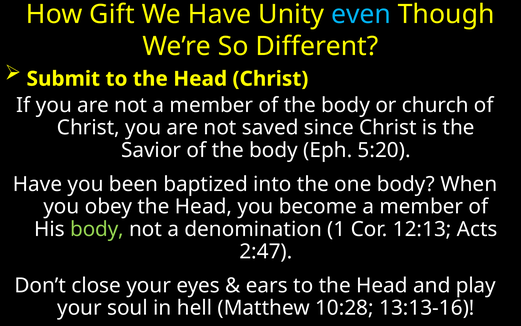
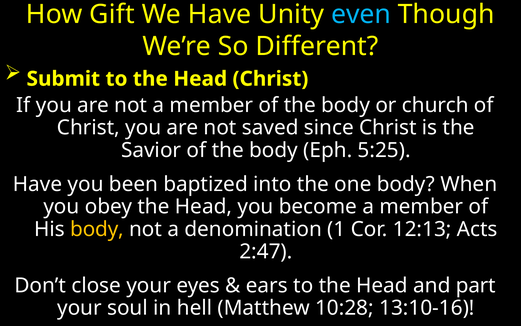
5:20: 5:20 -> 5:25
body at (97, 229) colour: light green -> yellow
play: play -> part
13:13-16: 13:13-16 -> 13:10-16
